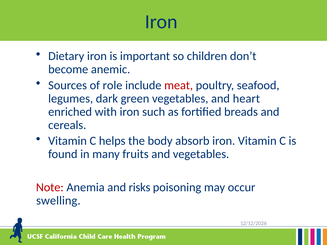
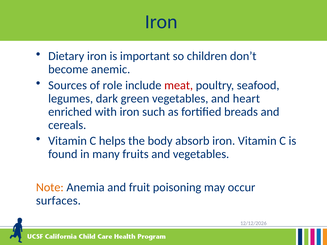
Note colour: red -> orange
risks: risks -> fruit
swelling: swelling -> surfaces
